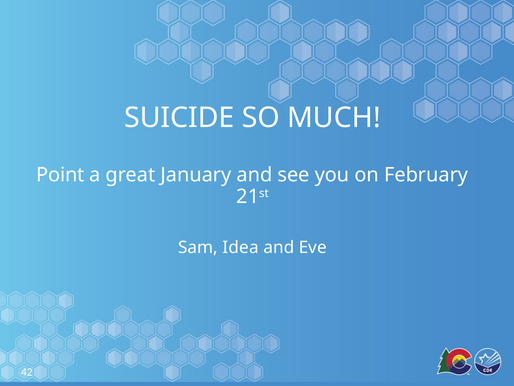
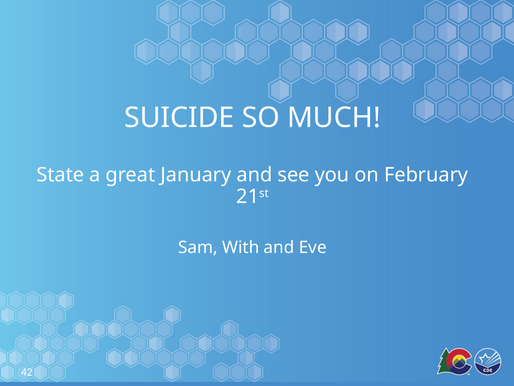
Point: Point -> State
Idea: Idea -> With
